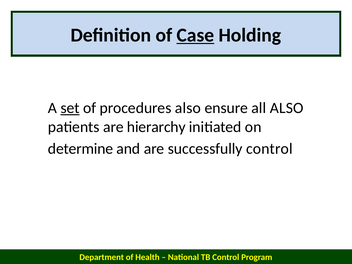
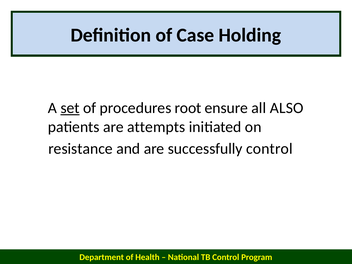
Case underline: present -> none
procedures also: also -> root
hierarchy: hierarchy -> attempts
determine: determine -> resistance
